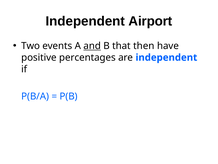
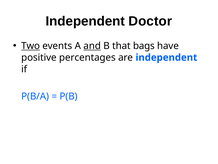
Airport: Airport -> Doctor
Two underline: none -> present
then: then -> bags
